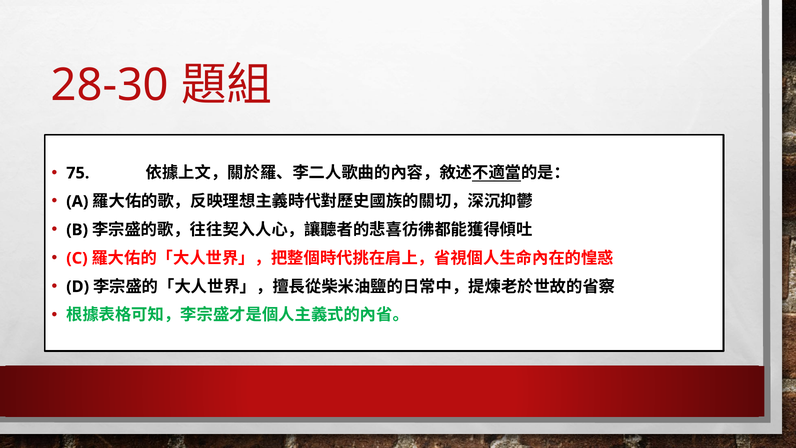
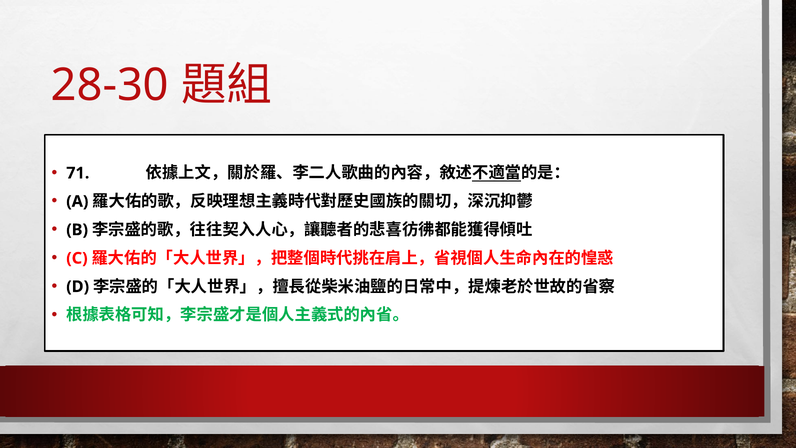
75: 75 -> 71
